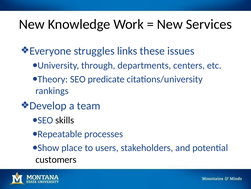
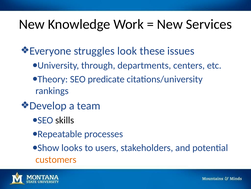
links: links -> look
place: place -> looks
customers colour: black -> orange
